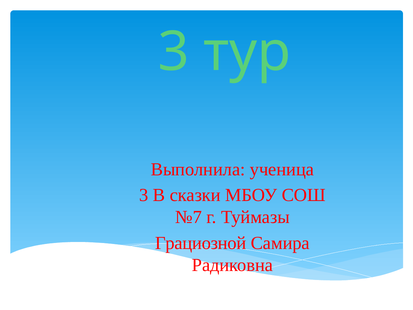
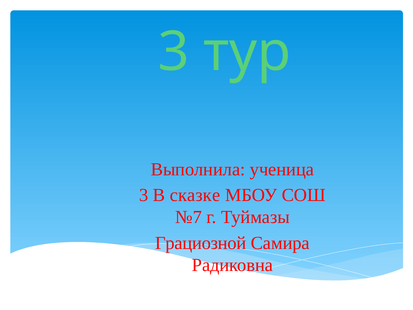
сказки: сказки -> сказке
